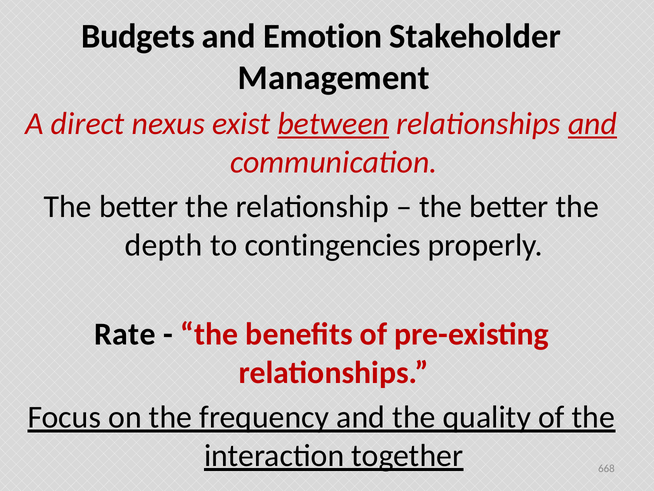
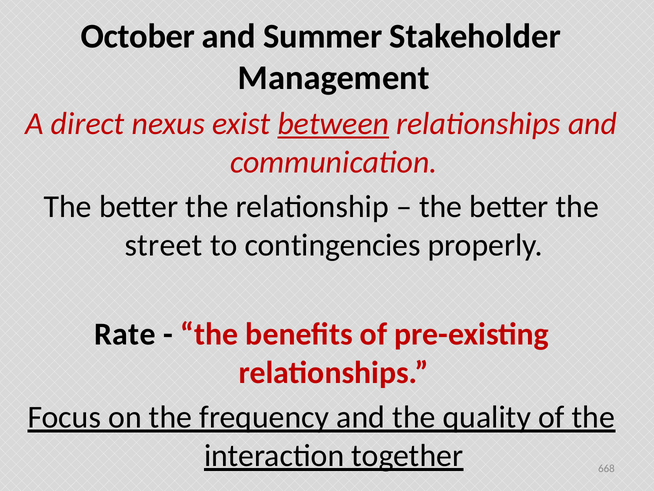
Budgets: Budgets -> October
Emotion: Emotion -> Summer
and at (593, 124) underline: present -> none
depth: depth -> street
